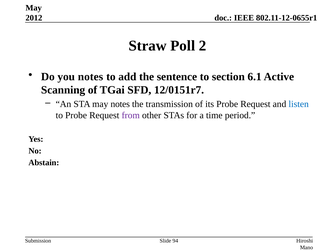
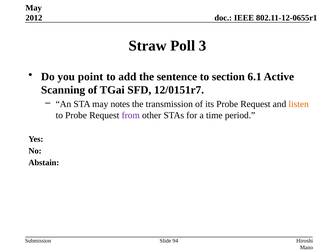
2: 2 -> 3
you notes: notes -> point
listen colour: blue -> orange
